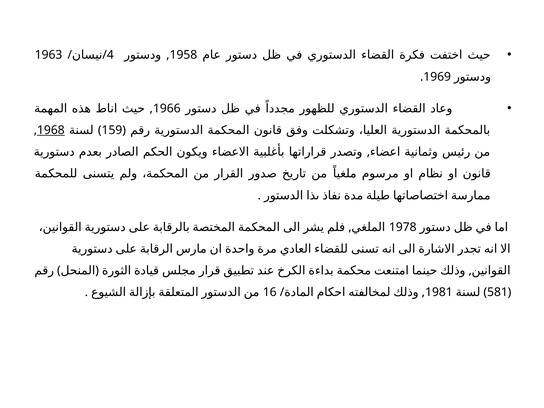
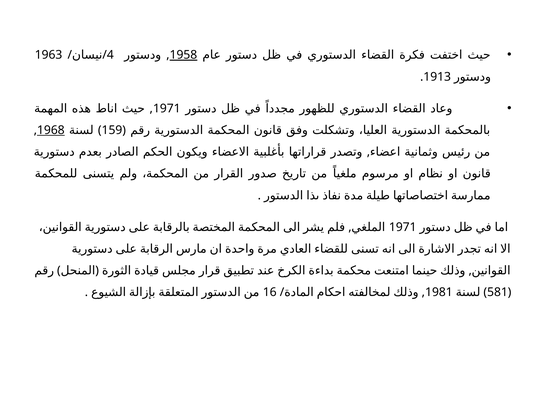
1958 underline: none -> present
1969: 1969 -> 1913
1966 at (167, 108): 1966 -> 1971
1978 at (403, 227): 1978 -> 1971
